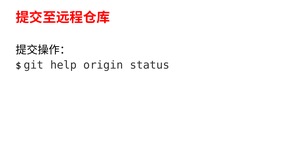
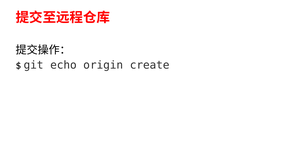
help: help -> echo
status: status -> create
